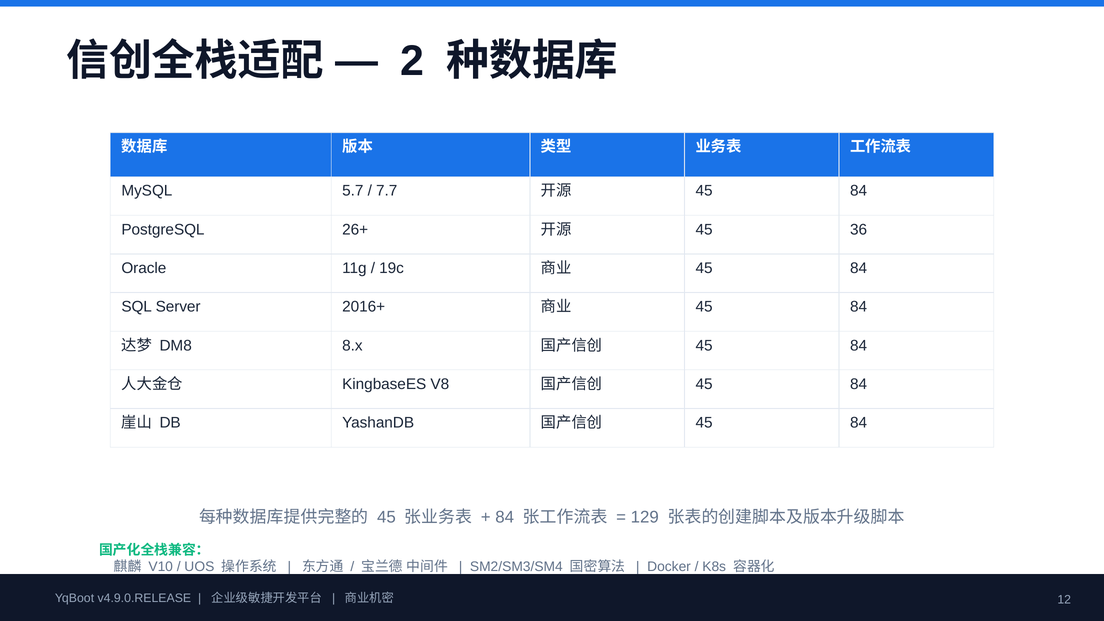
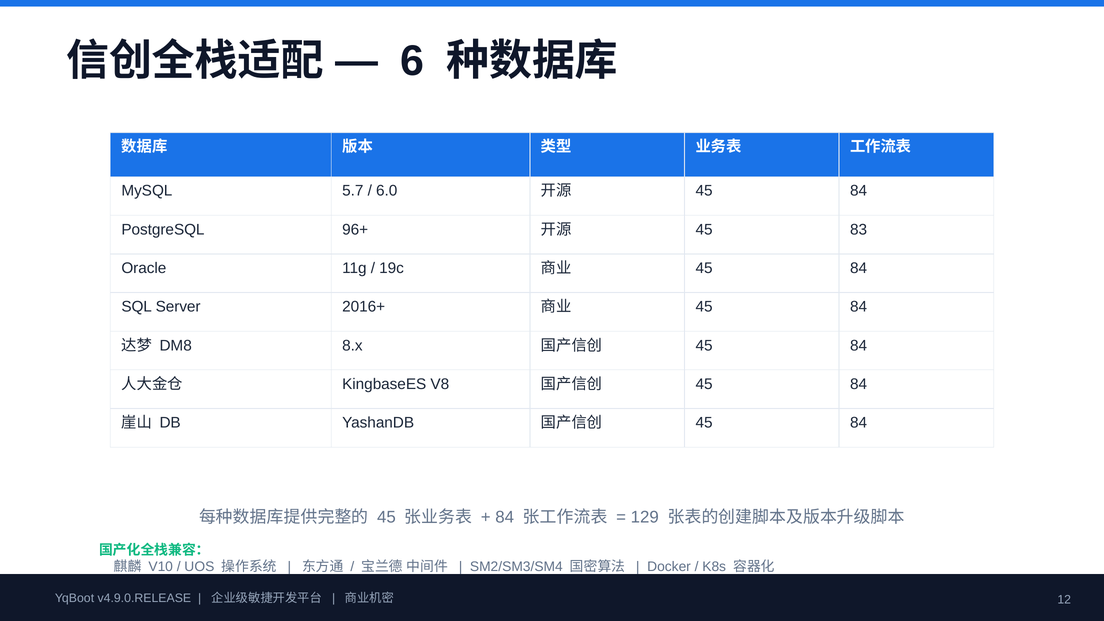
2: 2 -> 6
7.7: 7.7 -> 6.0
26+: 26+ -> 96+
36: 36 -> 83
